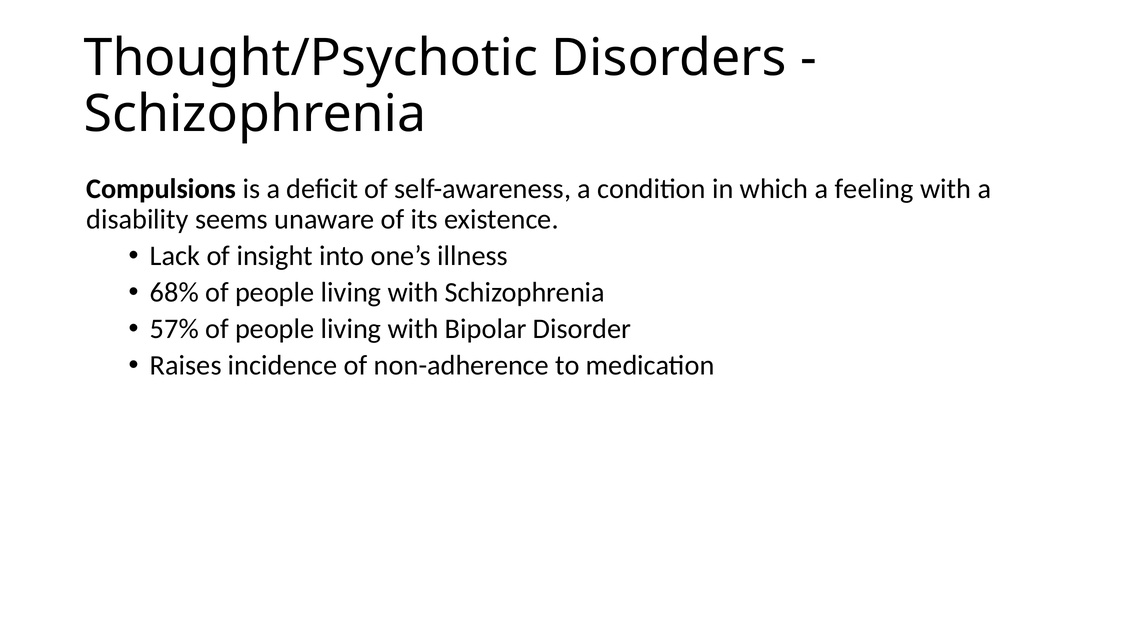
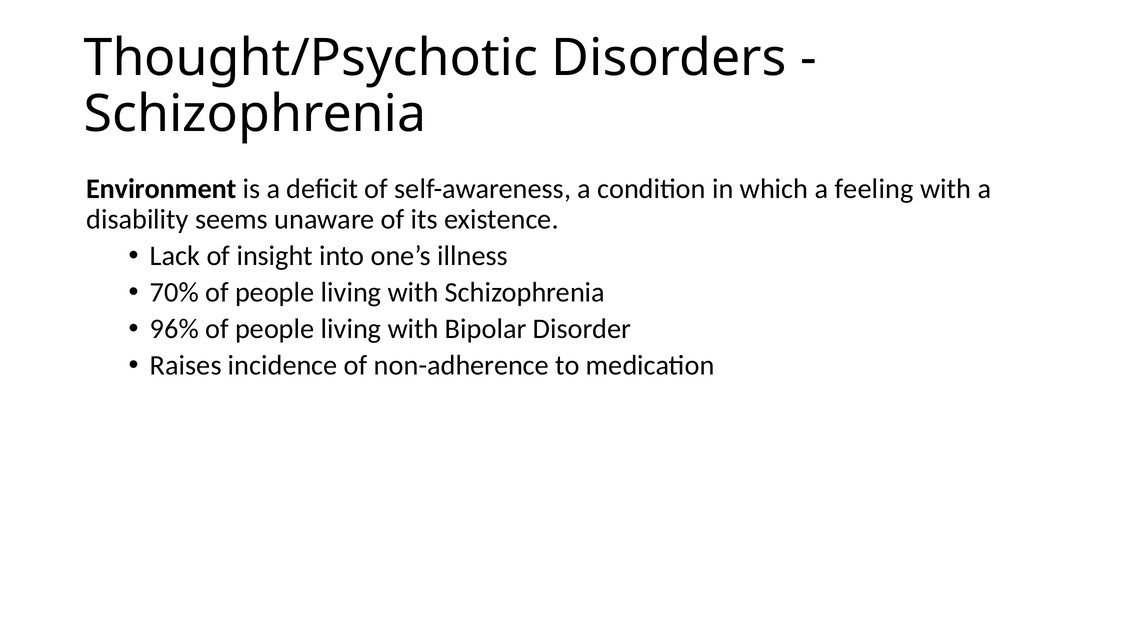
Compulsions: Compulsions -> Environment
68%: 68% -> 70%
57%: 57% -> 96%
